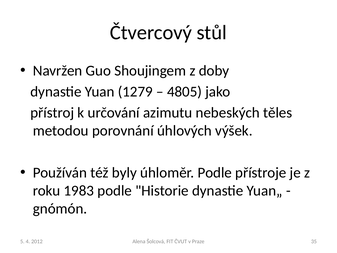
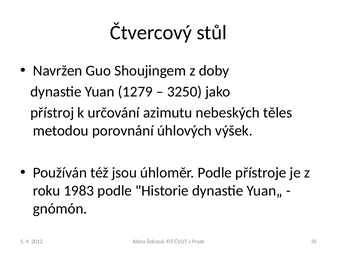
4805: 4805 -> 3250
byly: byly -> jsou
